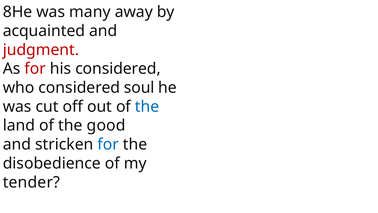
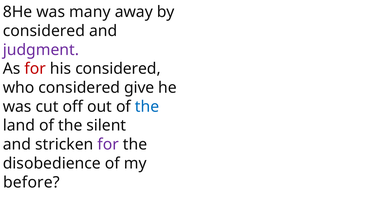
acquainted at (44, 31): acquainted -> considered
judgment colour: red -> purple
soul: soul -> give
good: good -> silent
for at (108, 144) colour: blue -> purple
tender: tender -> before
